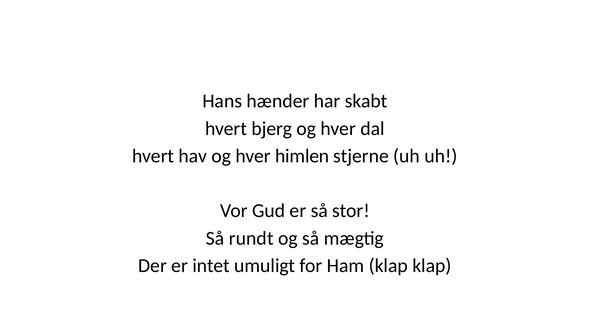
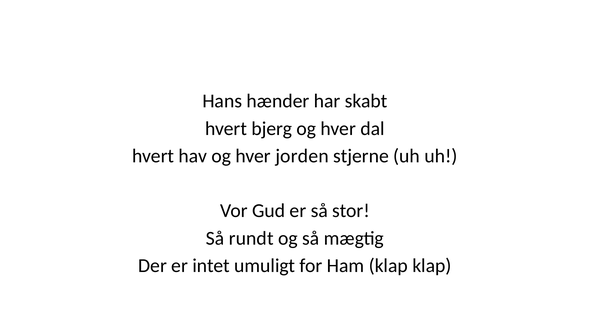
himlen: himlen -> jorden
